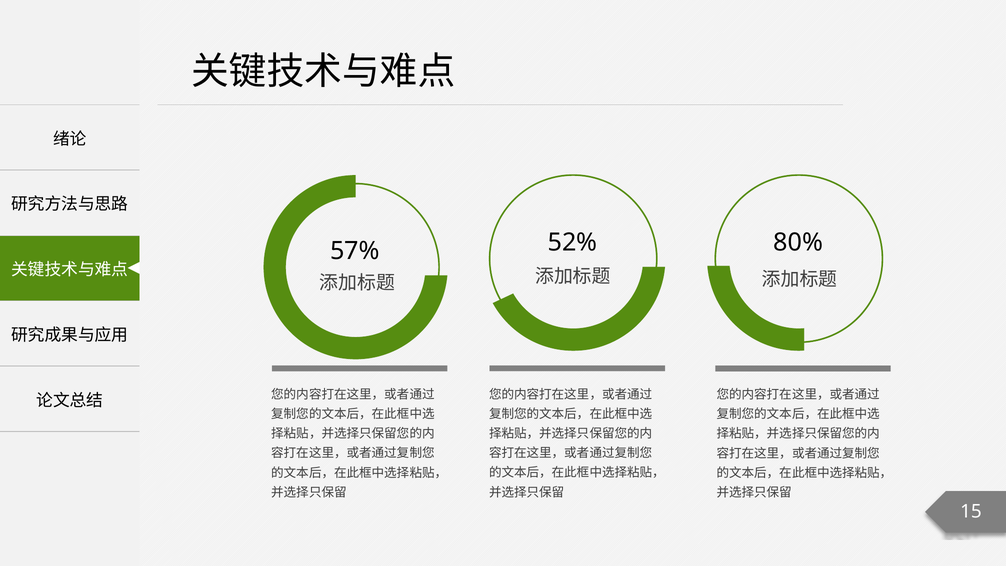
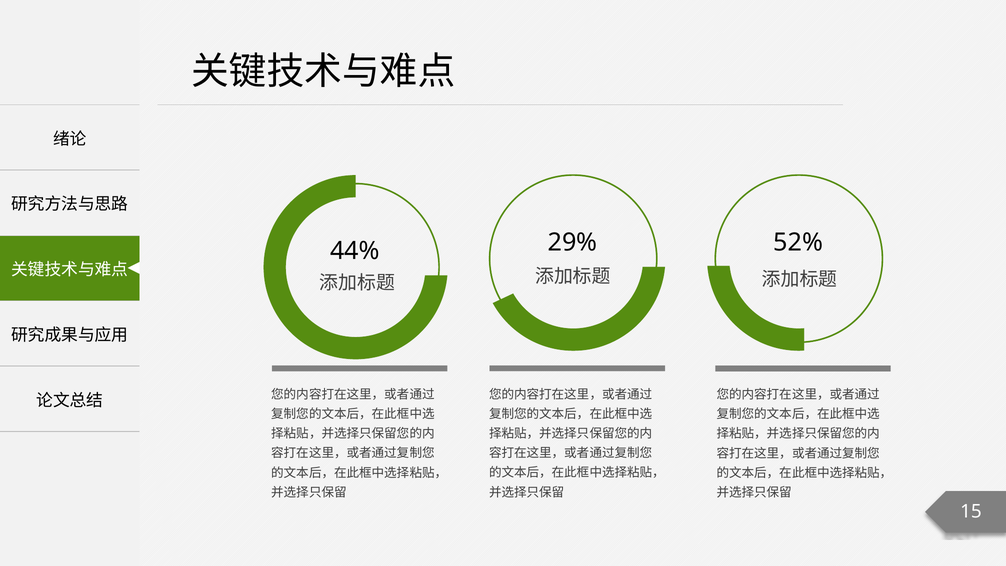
52%: 52% -> 29%
80%: 80% -> 52%
57%: 57% -> 44%
